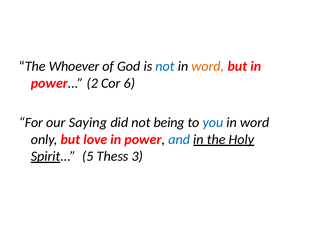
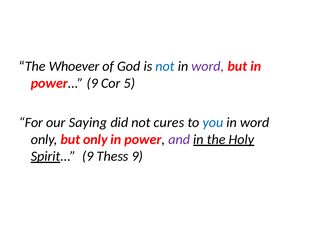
word at (208, 66) colour: orange -> purple
power 2: 2 -> 9
6: 6 -> 5
being: being -> cures
but love: love -> only
and colour: blue -> purple
Spirit 5: 5 -> 9
Thess 3: 3 -> 9
